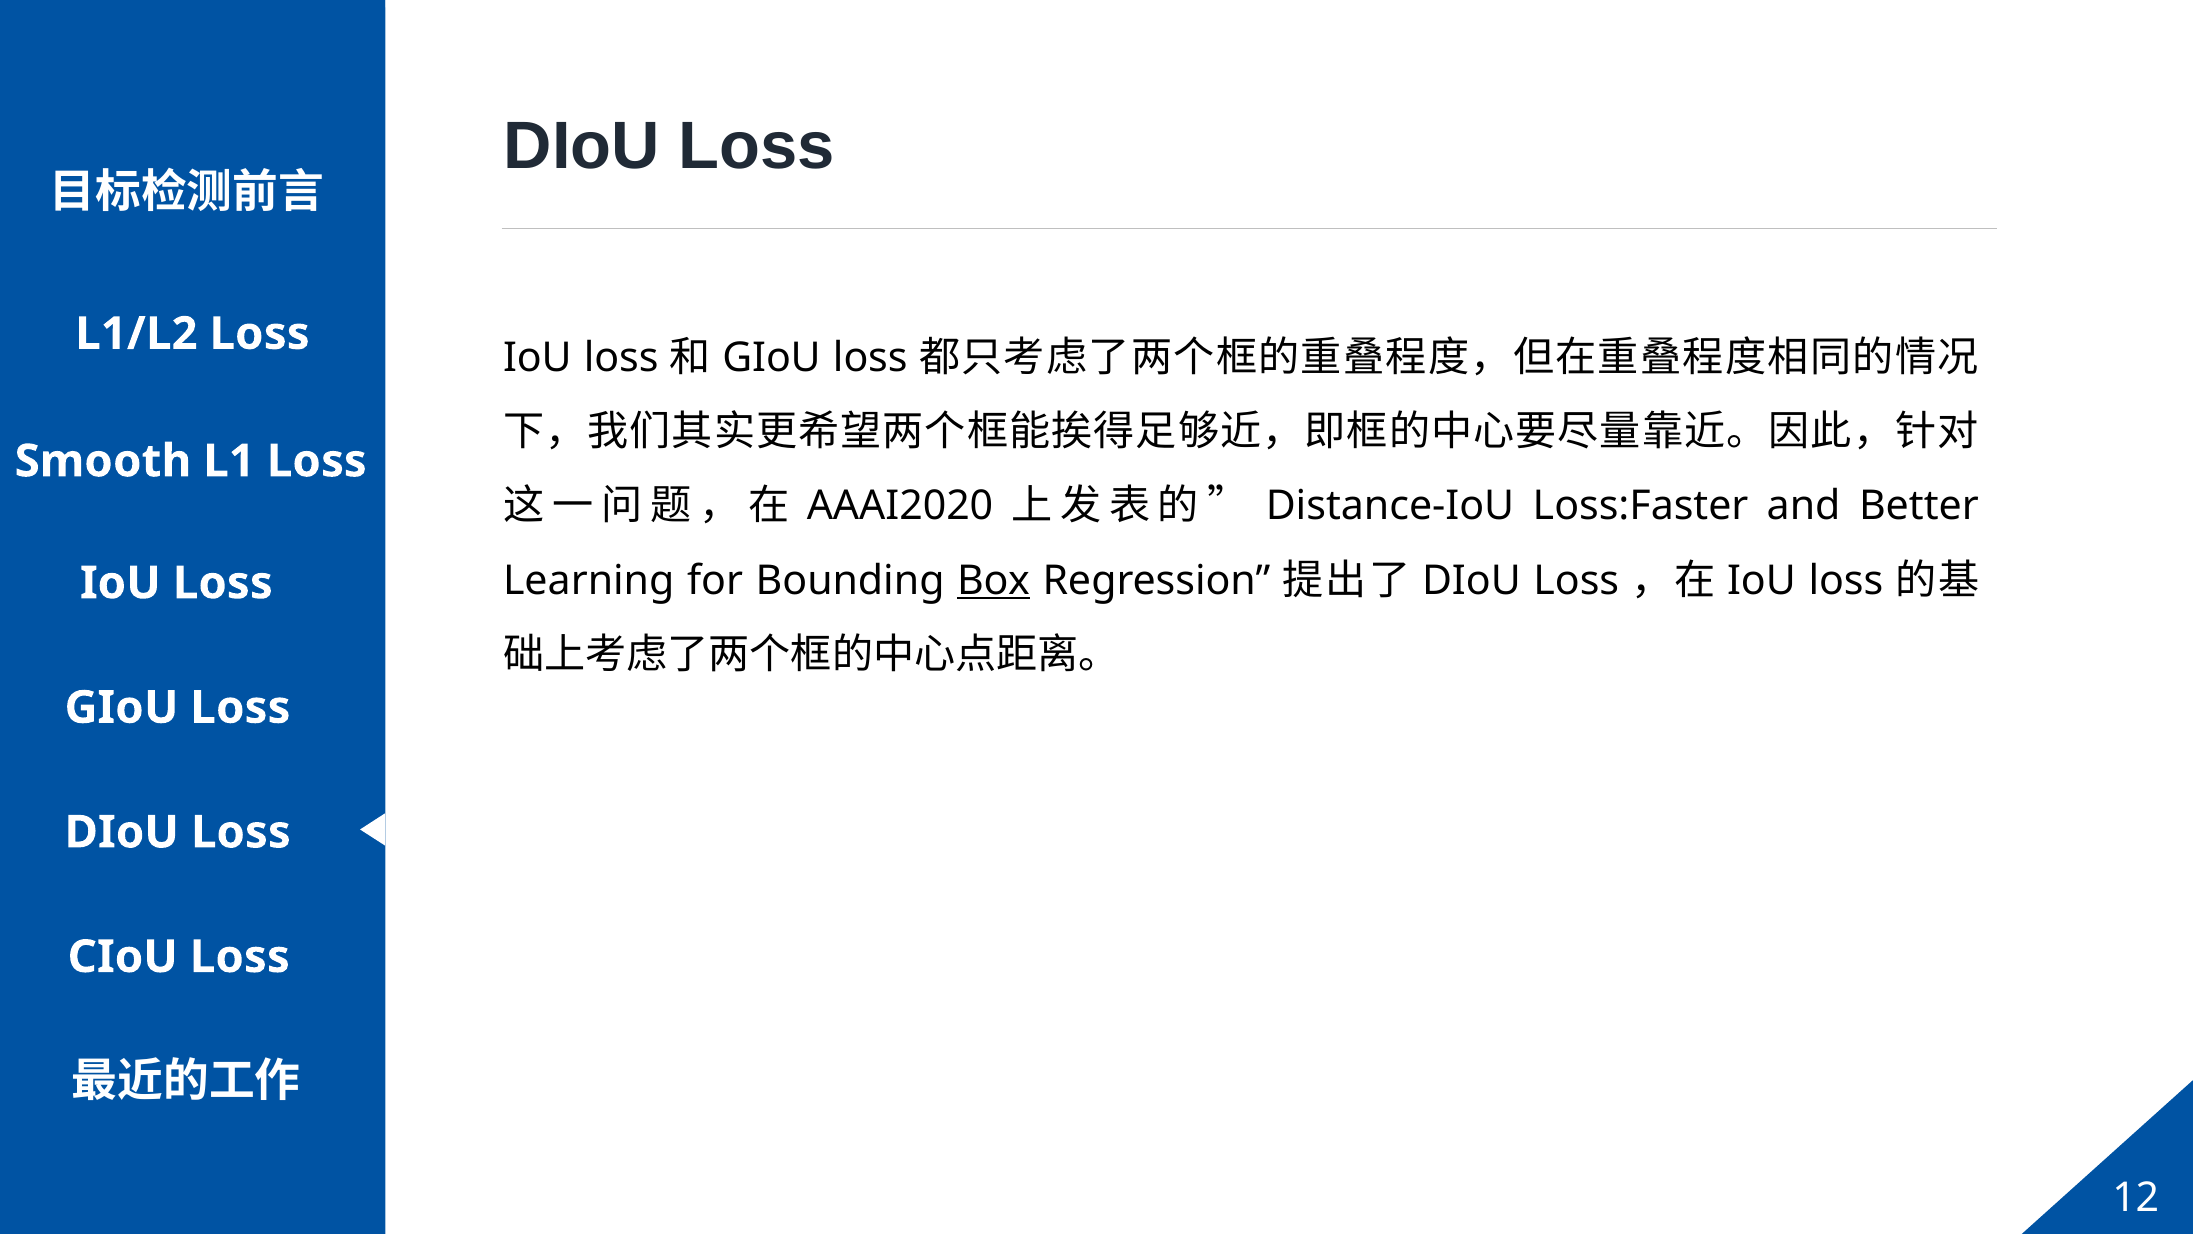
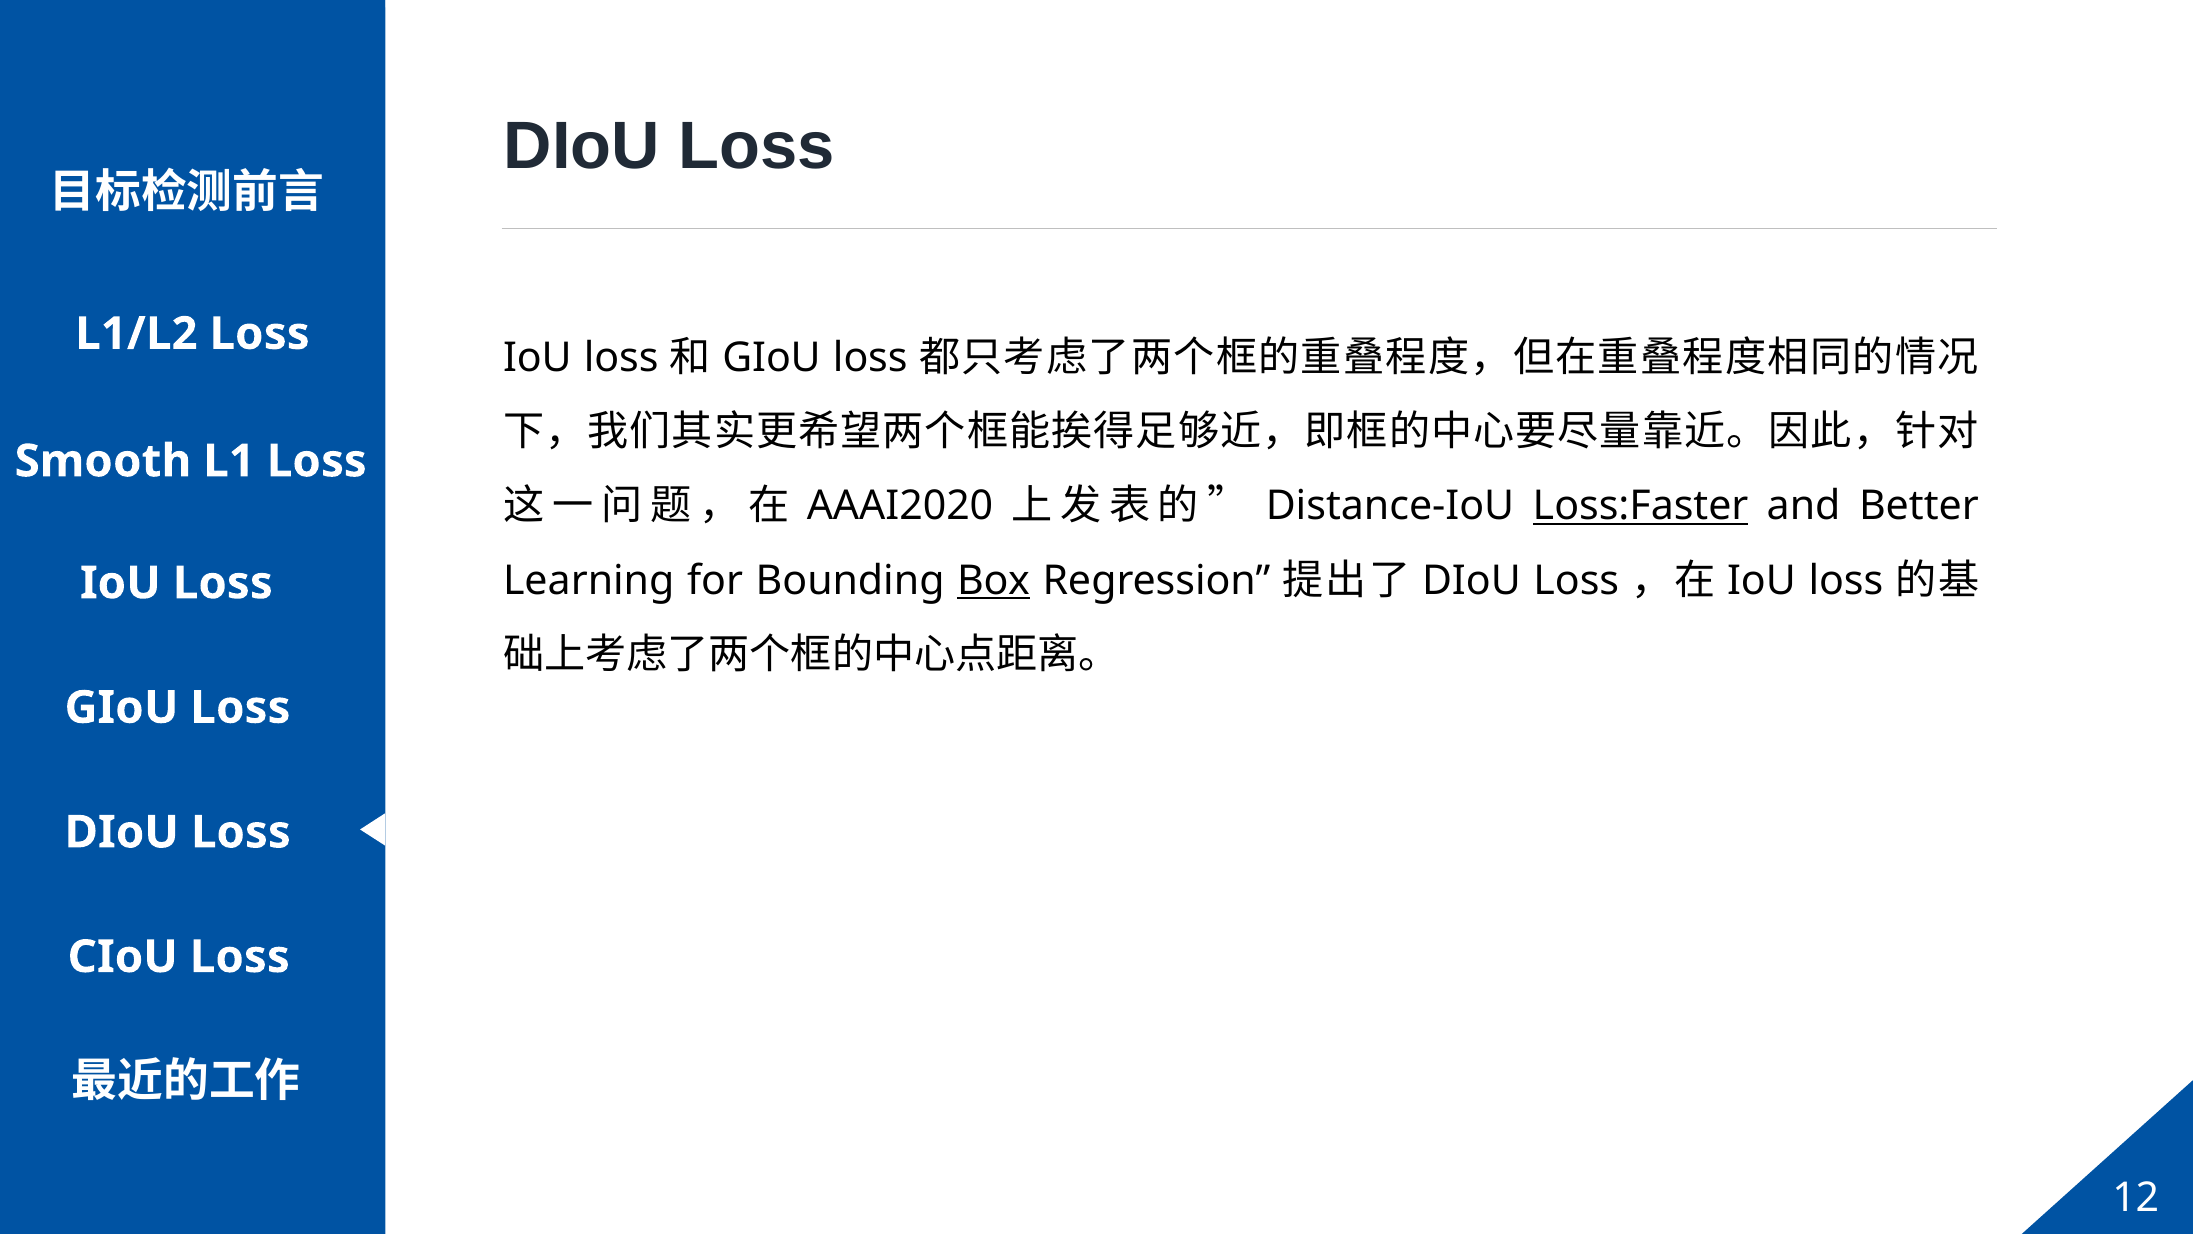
Loss:Faster underline: none -> present
